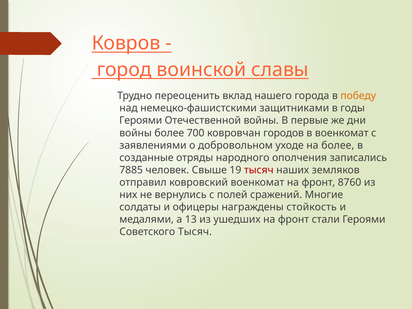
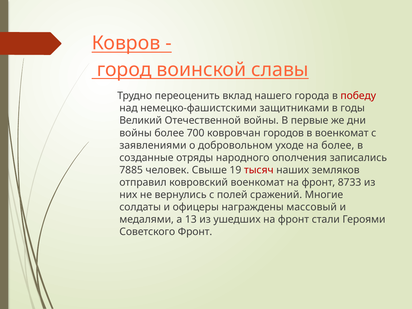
победу colour: orange -> red
Героями at (141, 121): Героями -> Великий
8760: 8760 -> 8733
стойкость: стойкость -> массовый
Советского Тысяч: Тысяч -> Фронт
